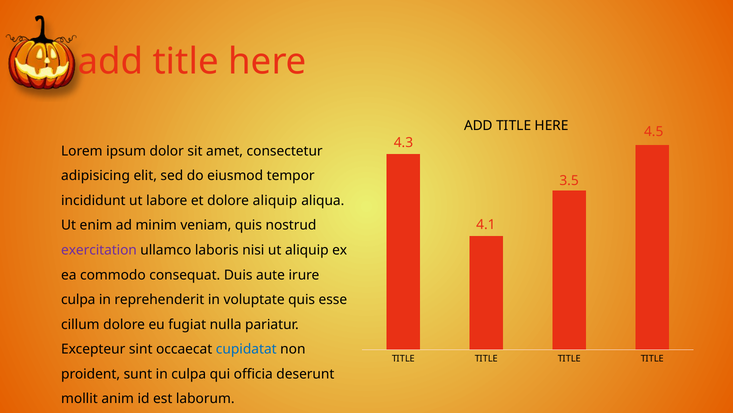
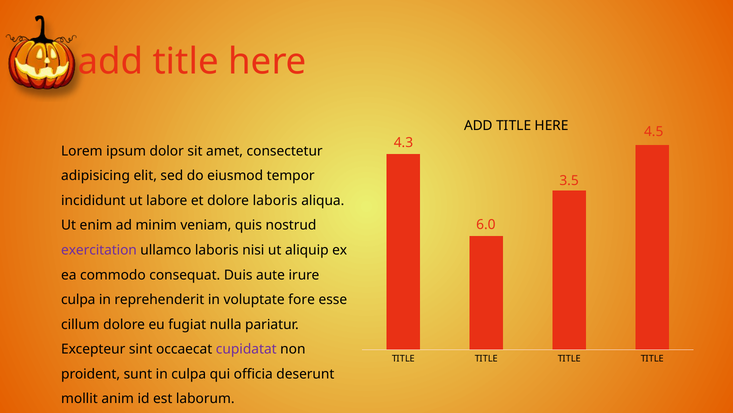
dolore aliquip: aliquip -> laboris
4.1: 4.1 -> 6.0
voluptate quis: quis -> fore
cupidatat colour: blue -> purple
